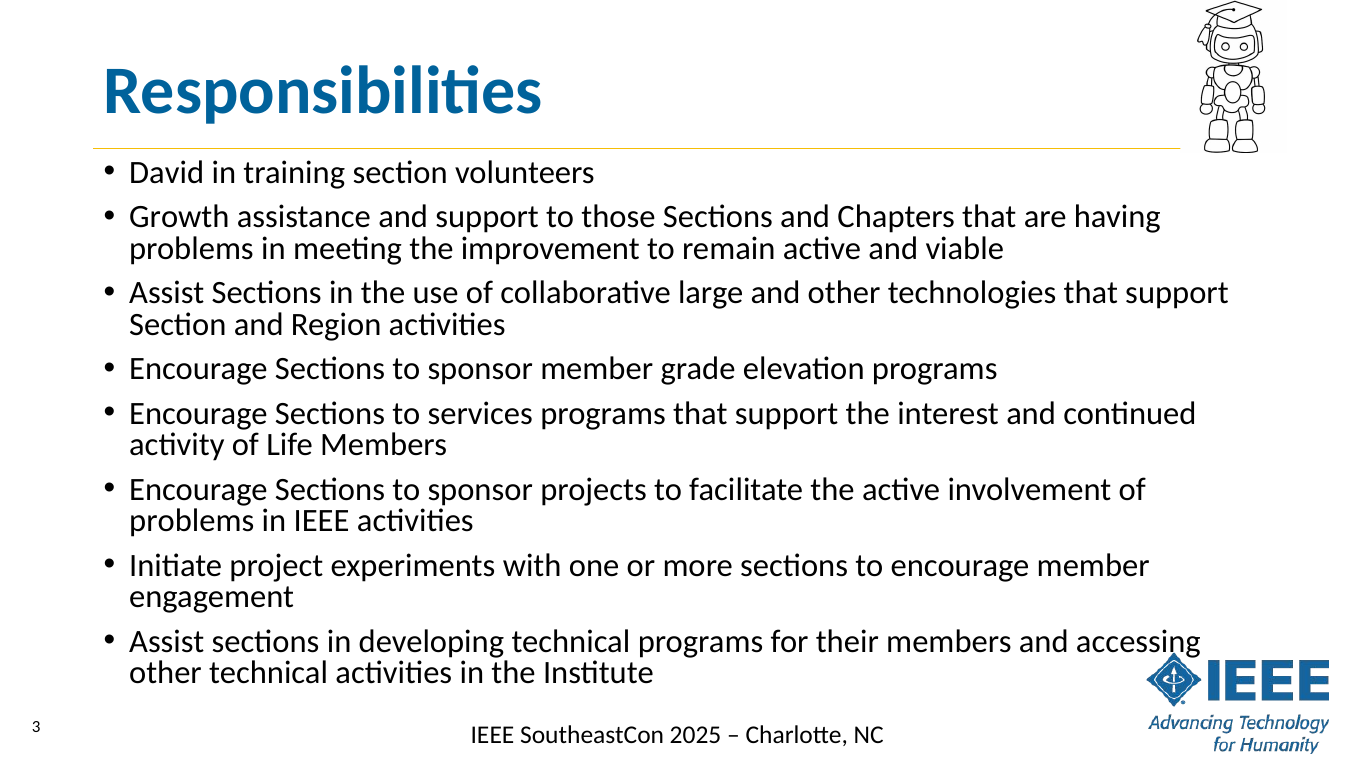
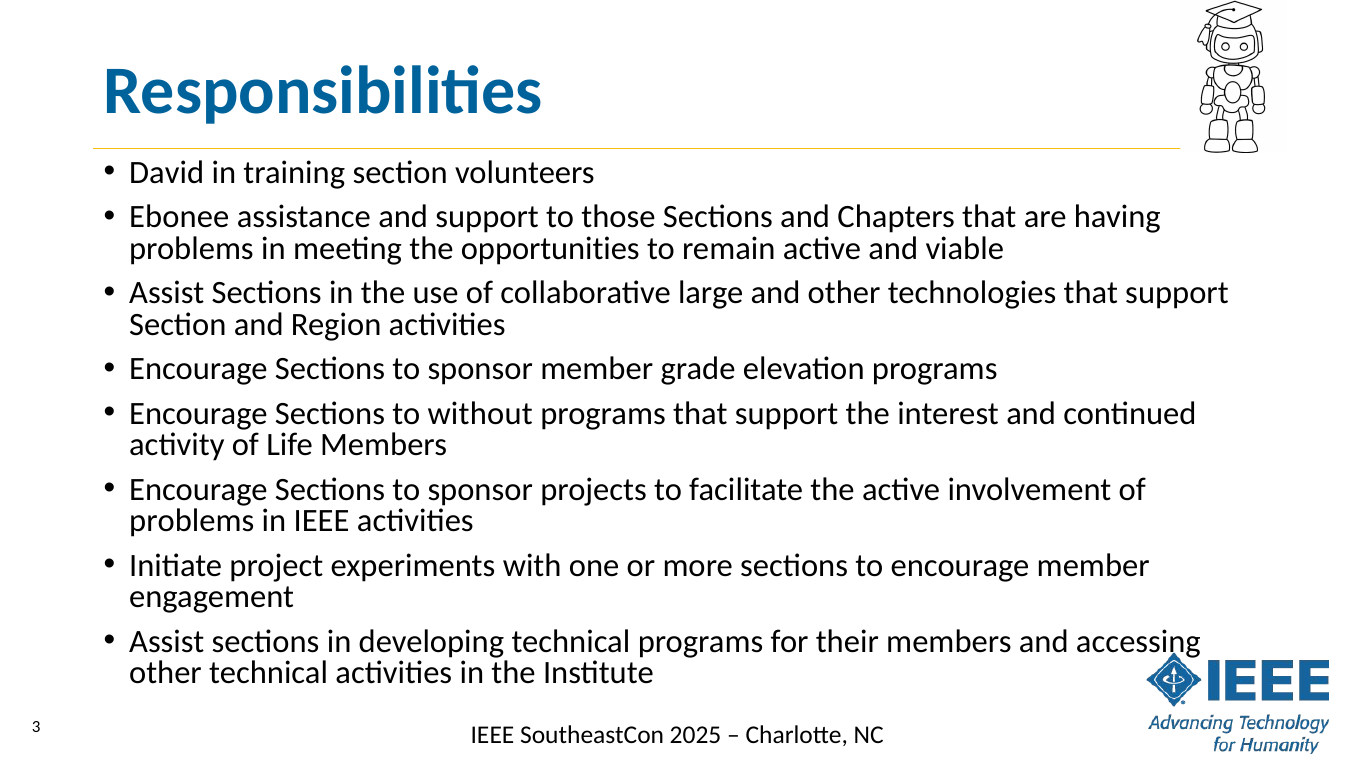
Growth: Growth -> Ebonee
improvement: improvement -> opportunities
services: services -> without
